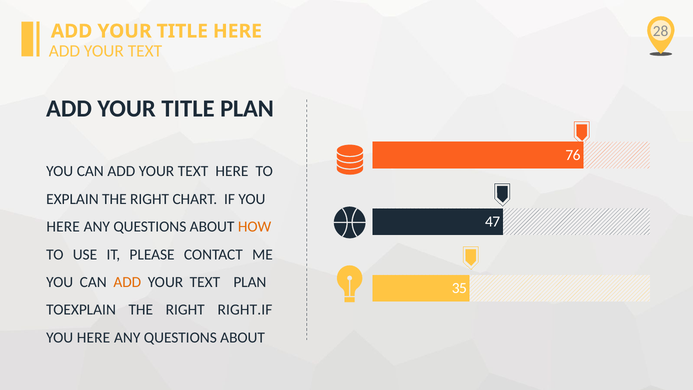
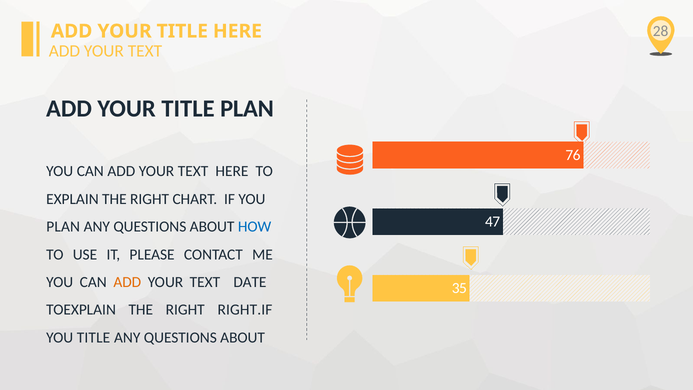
HERE at (63, 227): HERE -> PLAN
HOW colour: orange -> blue
TEXT PLAN: PLAN -> DATE
HERE at (94, 337): HERE -> TITLE
